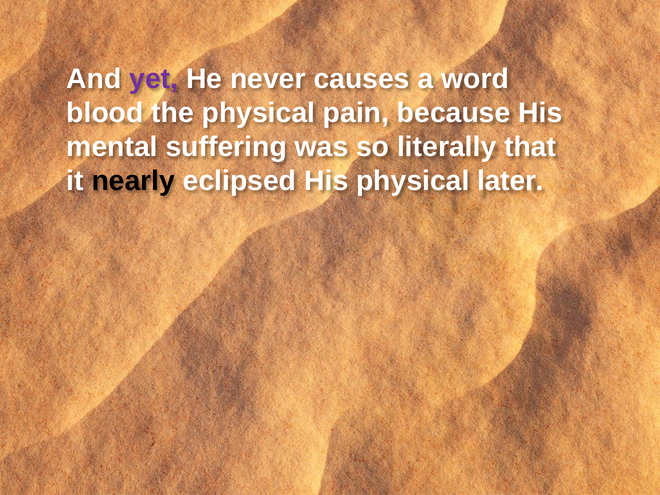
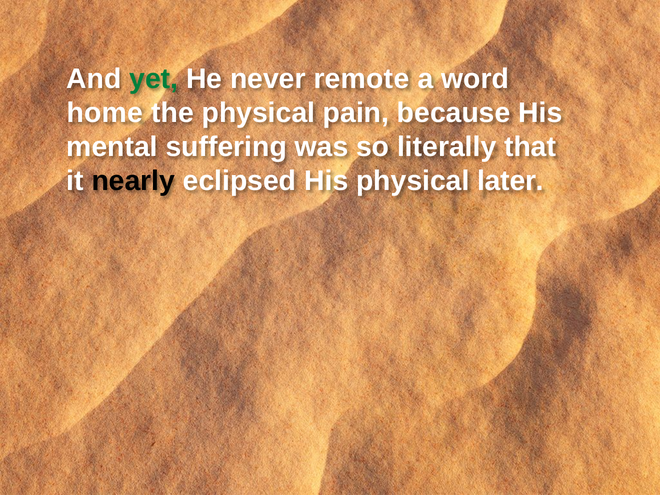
yet colour: purple -> green
causes: causes -> remote
blood: blood -> home
